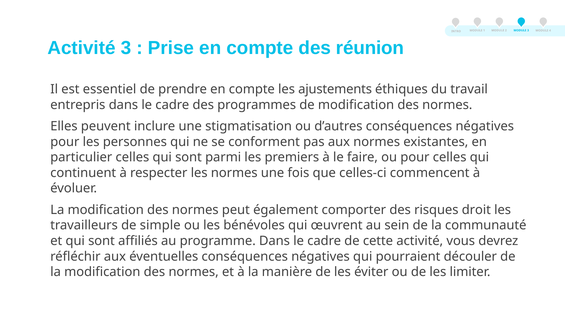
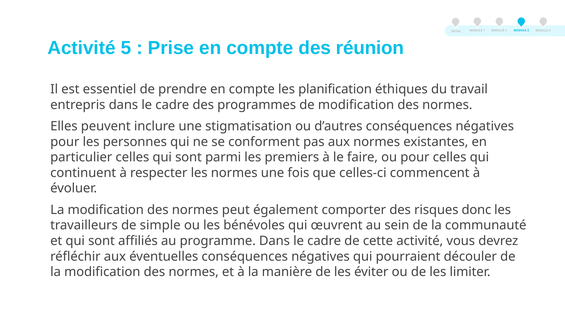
Activité 3: 3 -> 5
ajustements: ajustements -> planification
droit: droit -> donc
